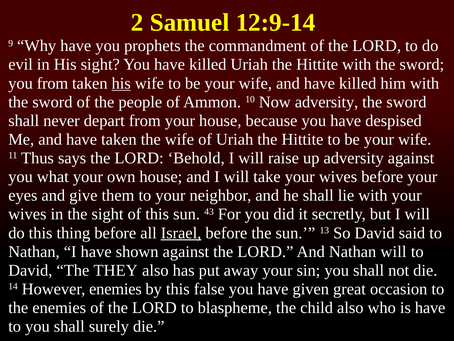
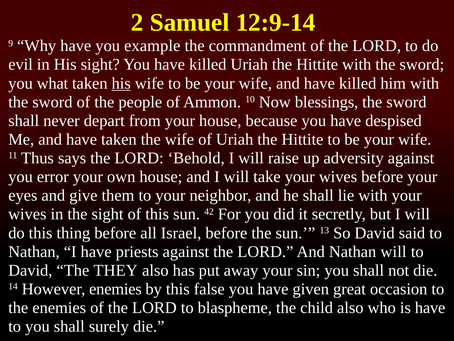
prophets: prophets -> example
you from: from -> what
Now adversity: adversity -> blessings
what: what -> error
43: 43 -> 42
Israel underline: present -> none
shown: shown -> priests
